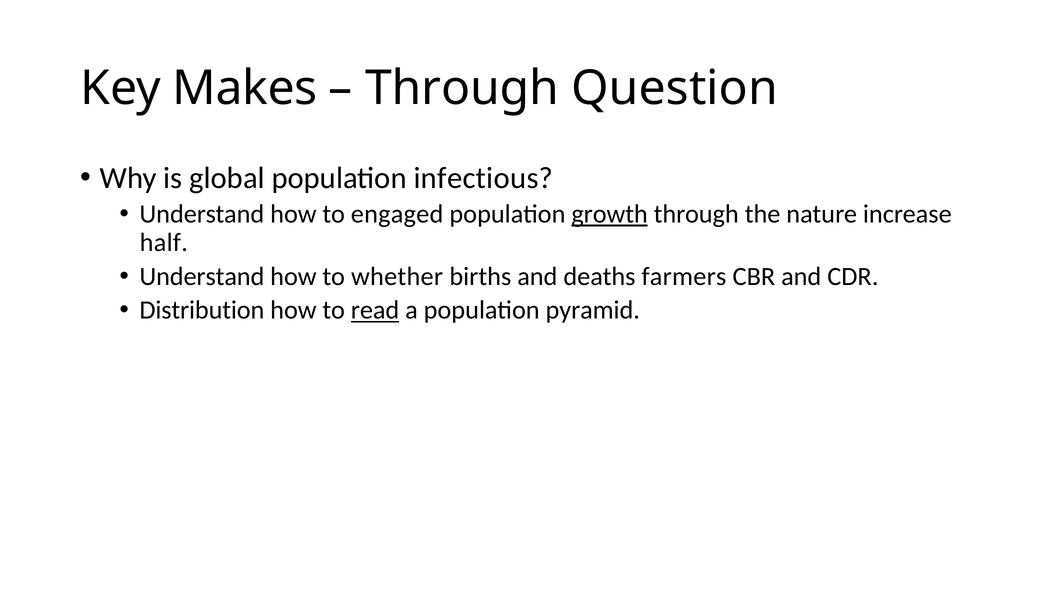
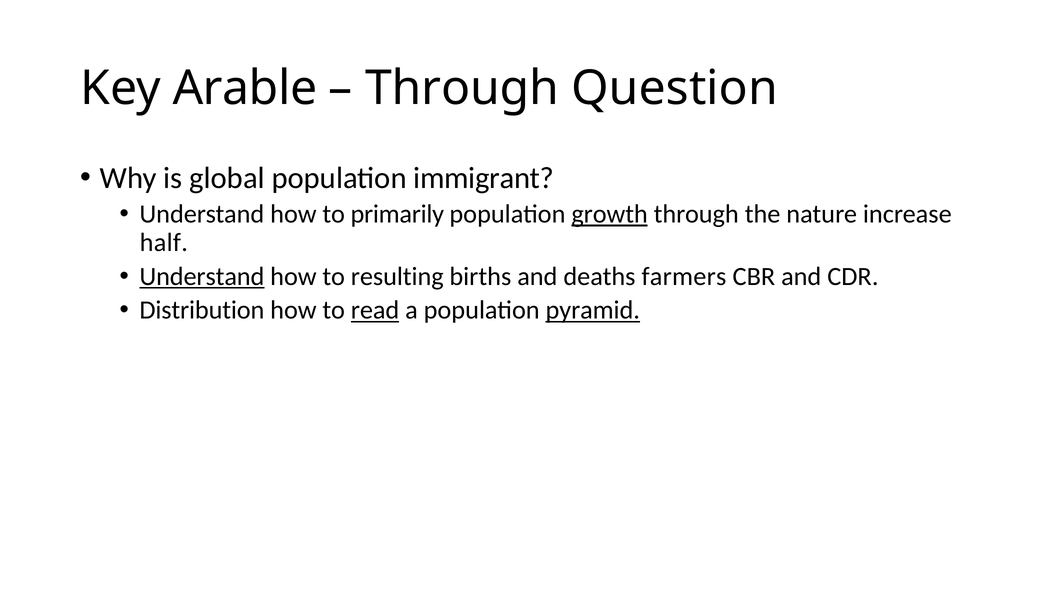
Makes: Makes -> Arable
infectious: infectious -> immigrant
engaged: engaged -> primarily
Understand at (202, 276) underline: none -> present
whether: whether -> resulting
pyramid underline: none -> present
